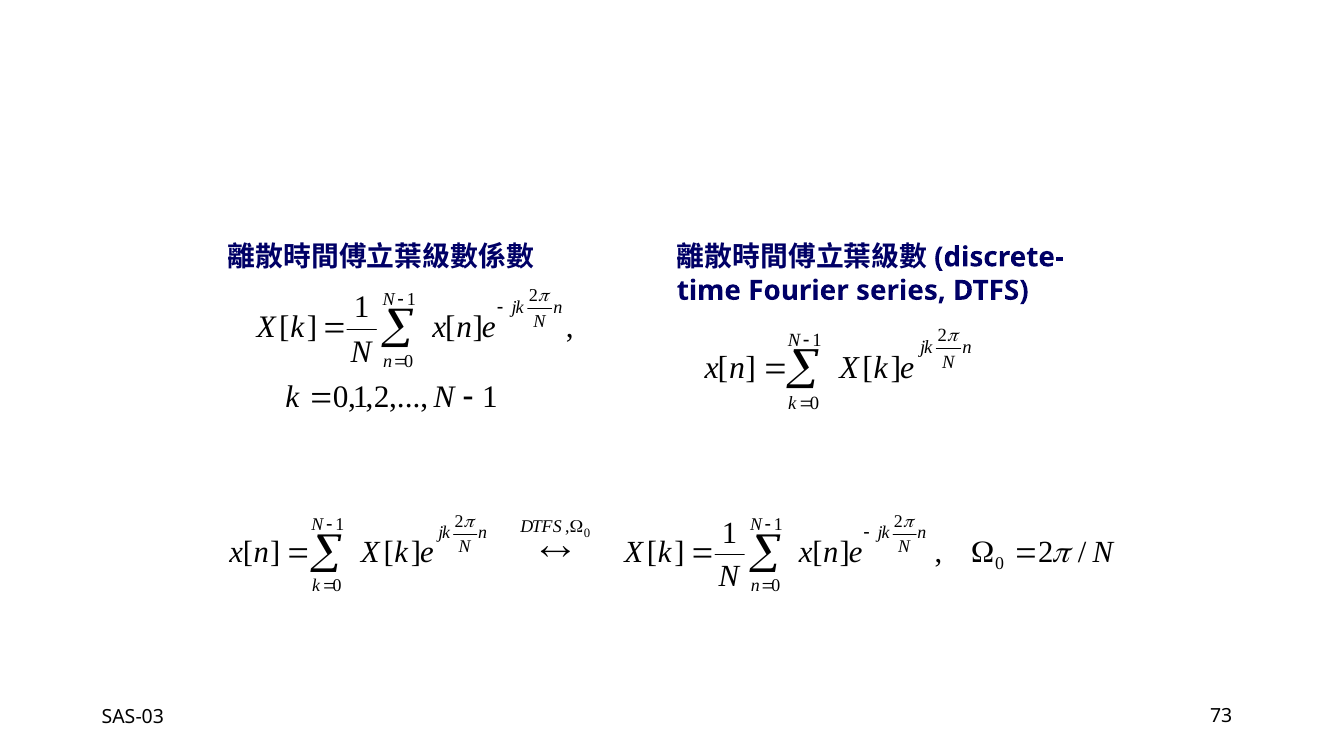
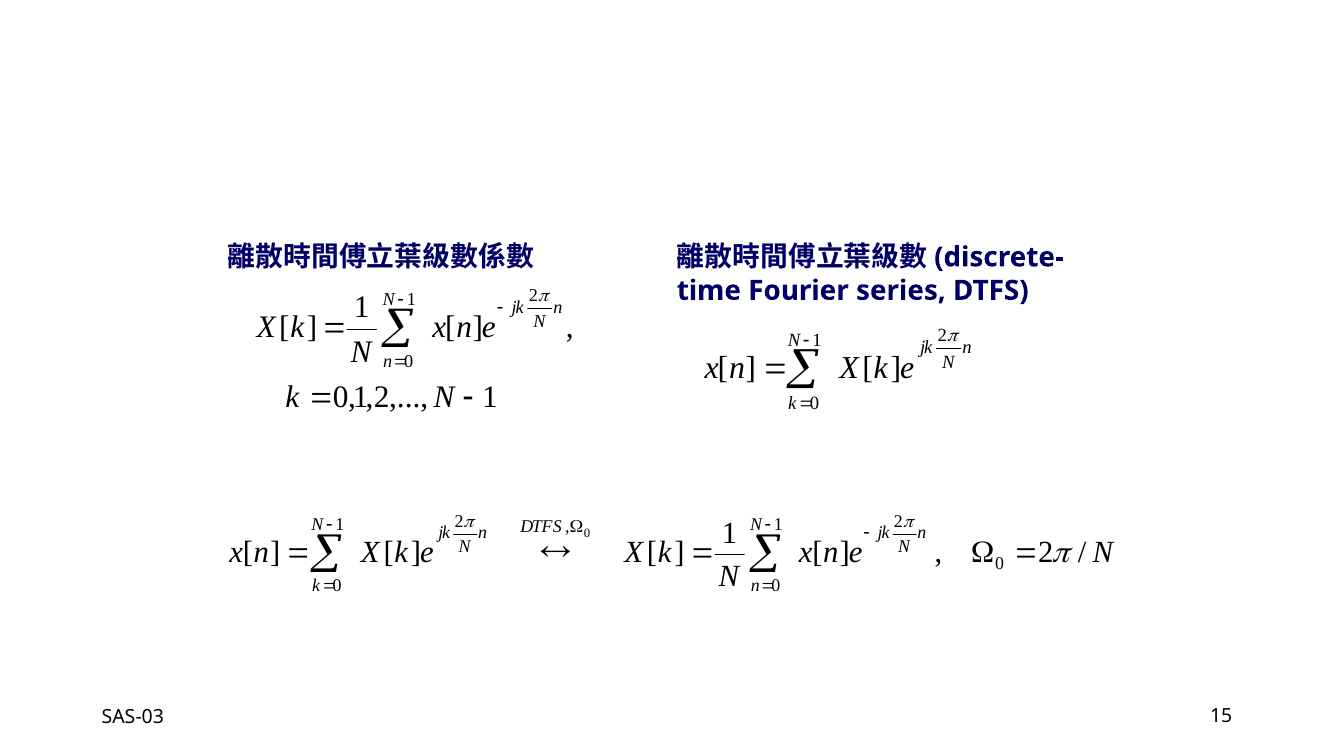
73: 73 -> 15
